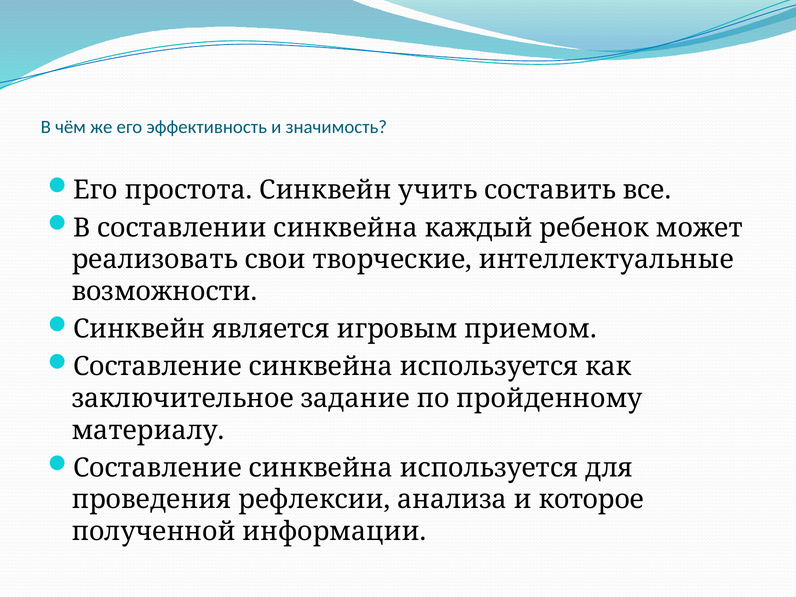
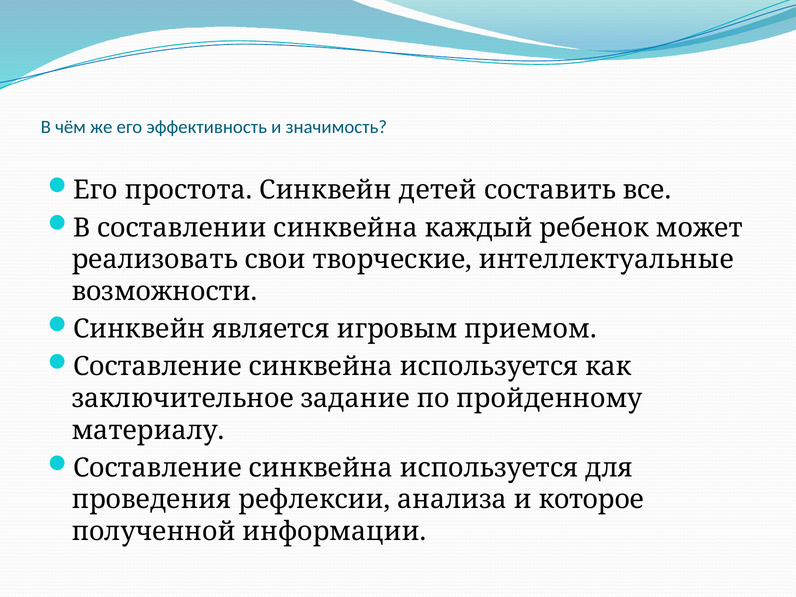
учить: учить -> детей
